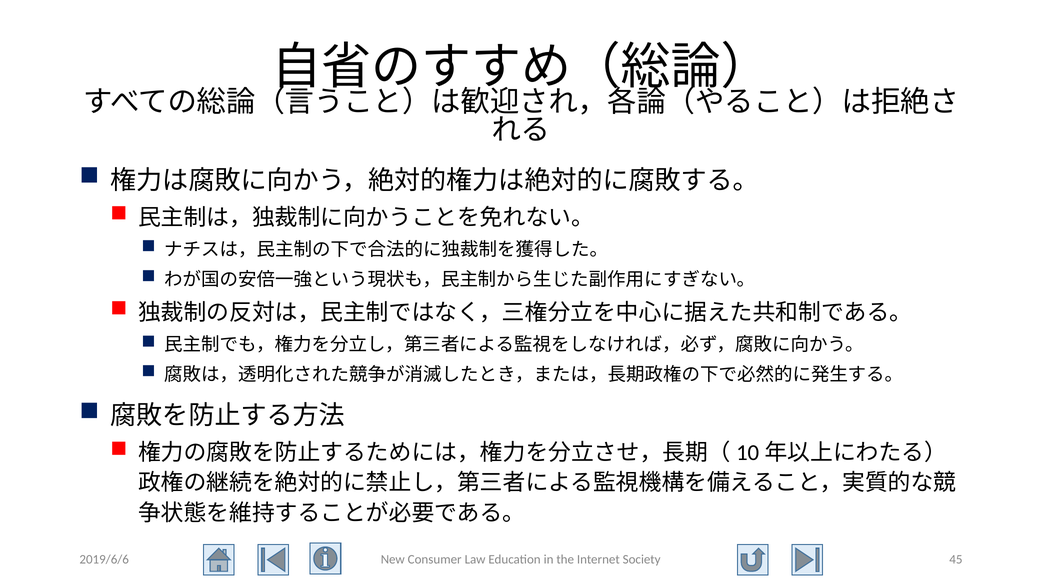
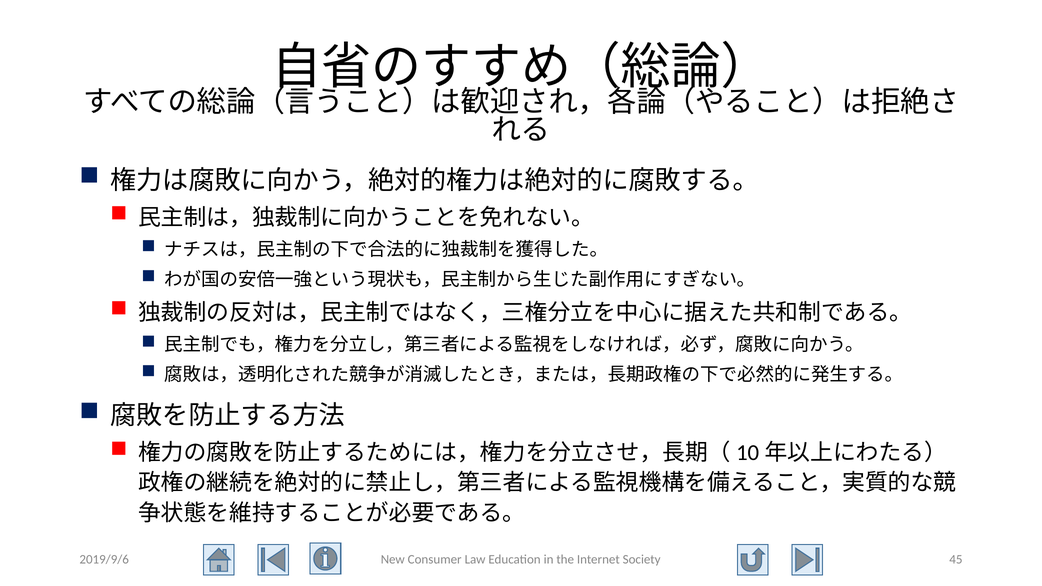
2019/6/6: 2019/6/6 -> 2019/9/6
